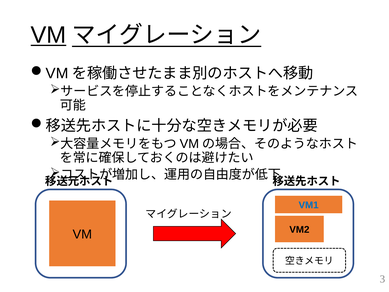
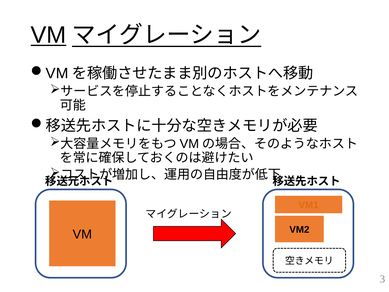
VM1 colour: blue -> orange
